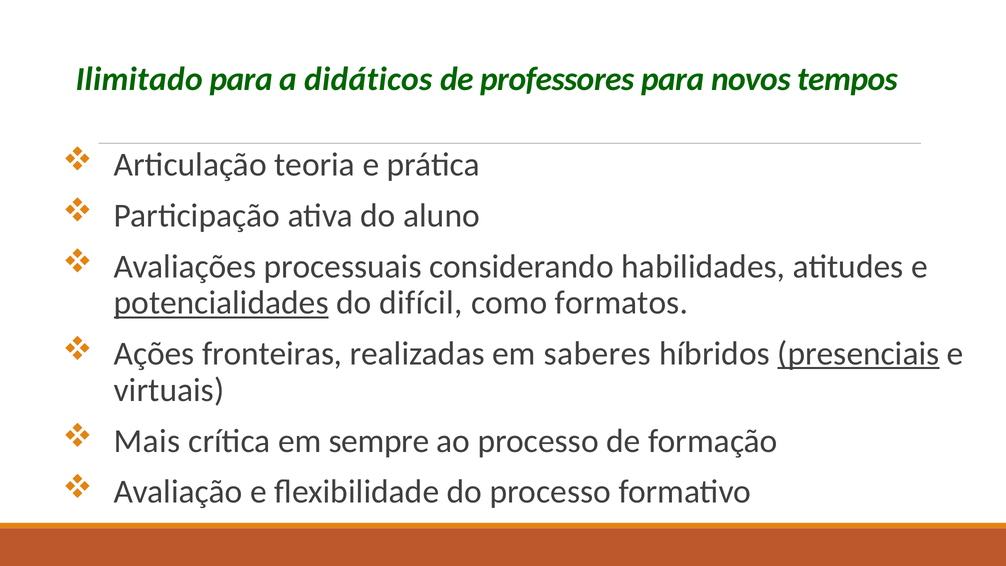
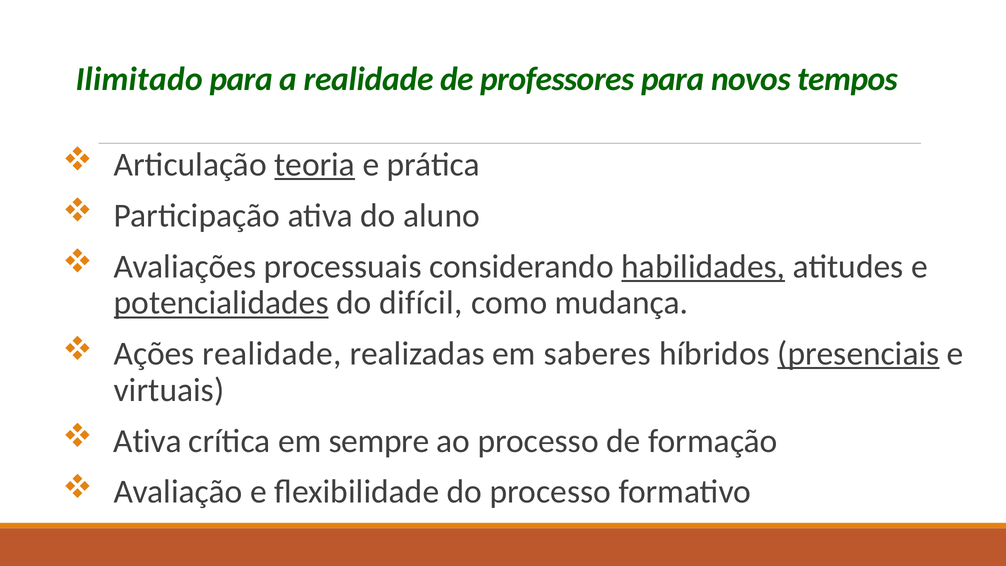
a didáticos: didáticos -> realidade
teoria underline: none -> present
habilidades underline: none -> present
formatos: formatos -> mudança
Ações fronteiras: fronteiras -> realidade
Mais at (147, 441): Mais -> Ativa
